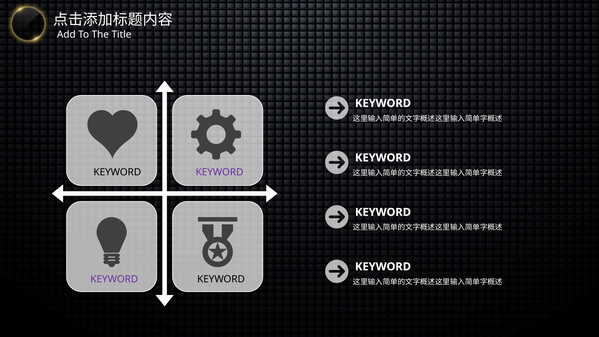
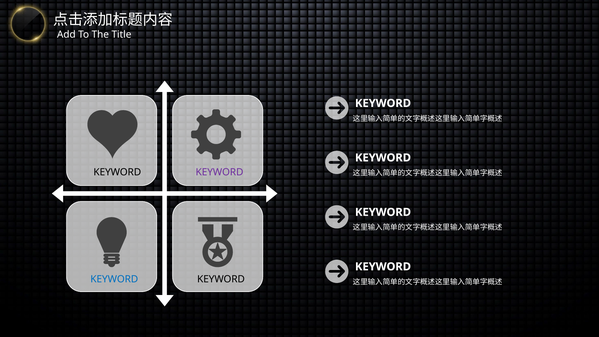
KEYWORD at (114, 279) colour: purple -> blue
